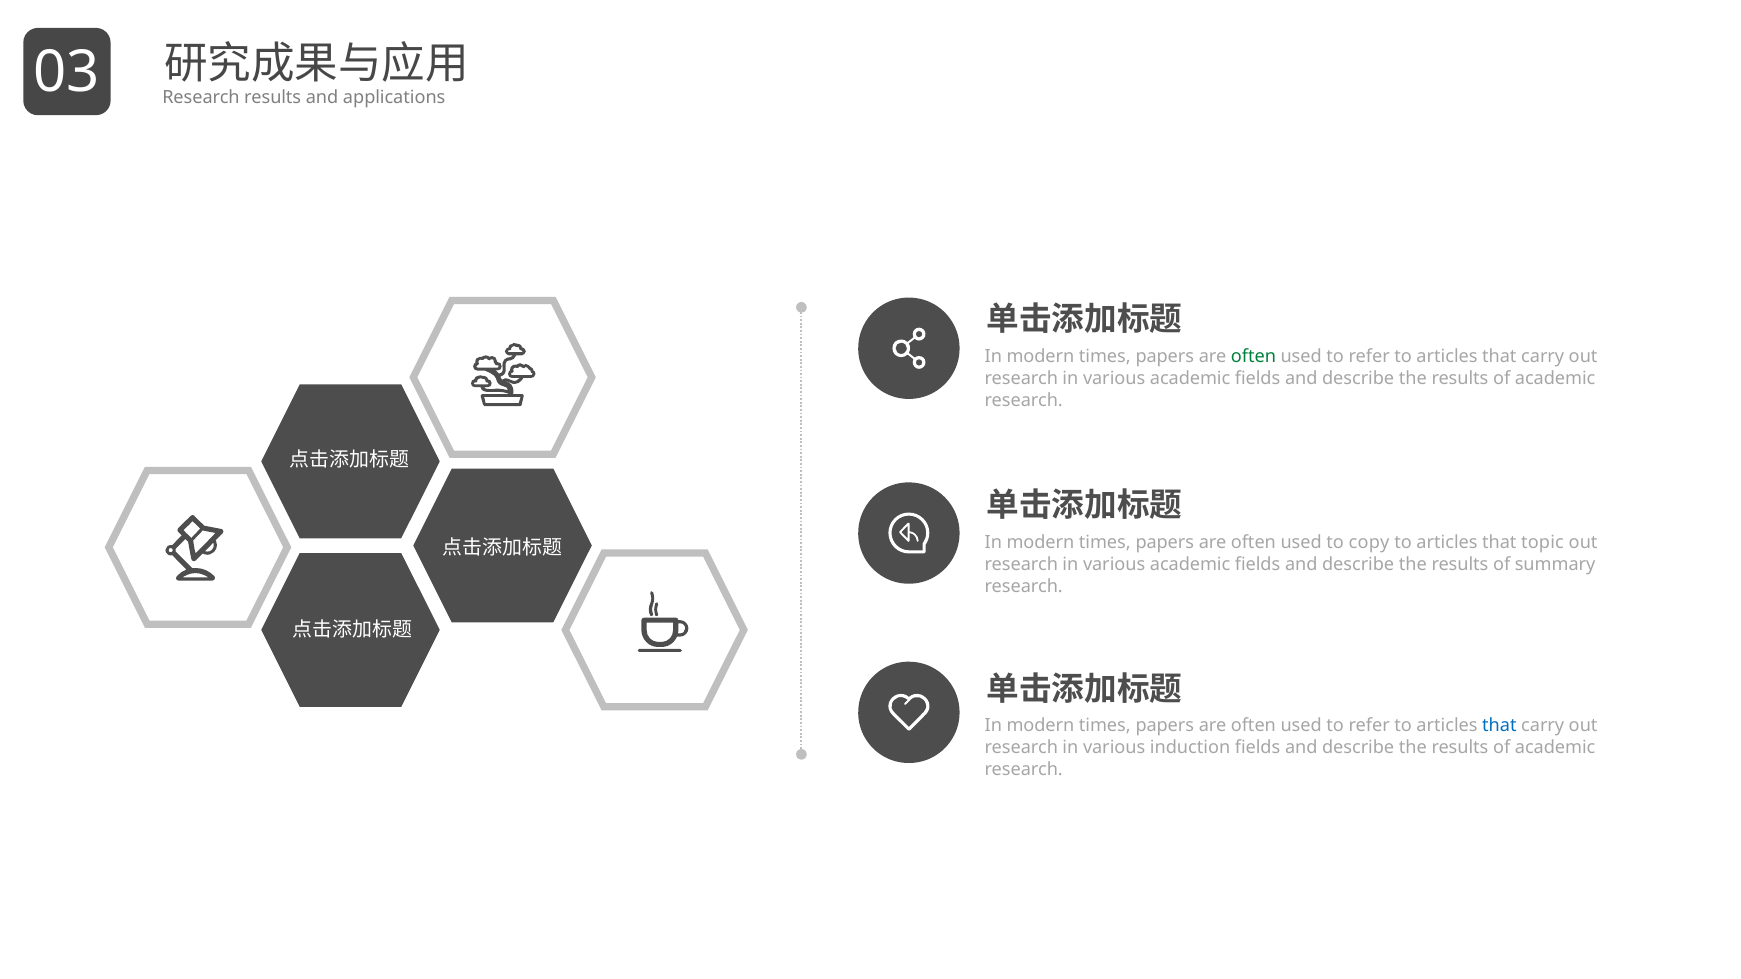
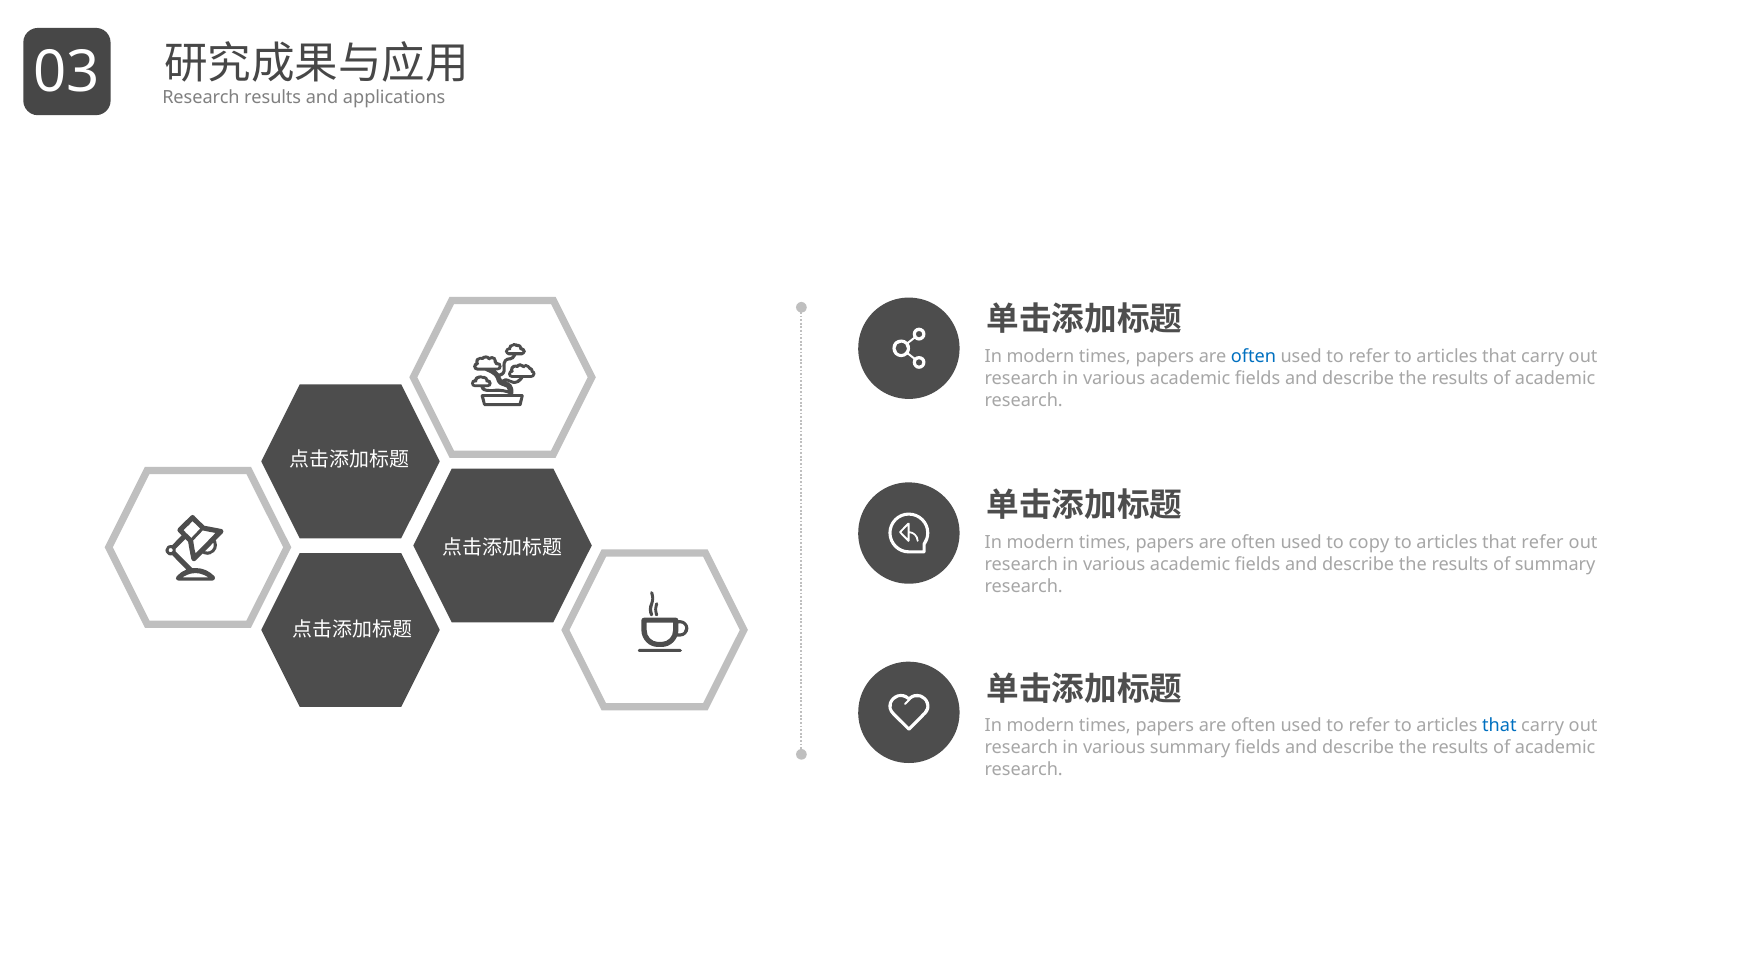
often at (1253, 357) colour: green -> blue
that topic: topic -> refer
various induction: induction -> summary
